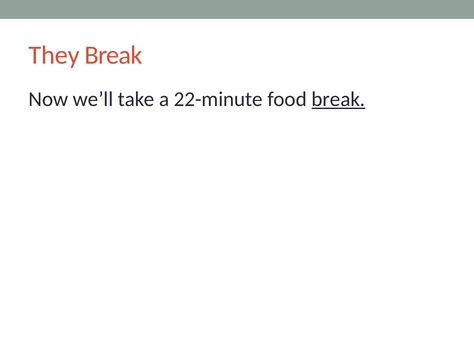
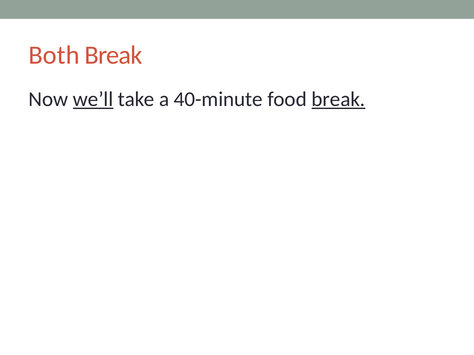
They: They -> Both
we’ll underline: none -> present
22-minute: 22-minute -> 40-minute
